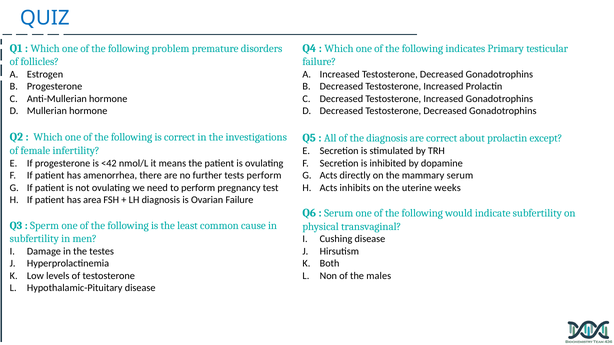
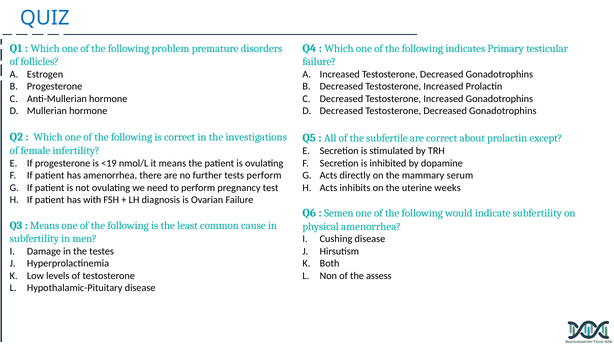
the diagnosis: diagnosis -> subfertile
<42: <42 -> <19
area: area -> with
Serum at (339, 214): Serum -> Semen
Sperm at (45, 226): Sperm -> Means
physical transvaginal: transvaginal -> amenorrhea
males: males -> assess
